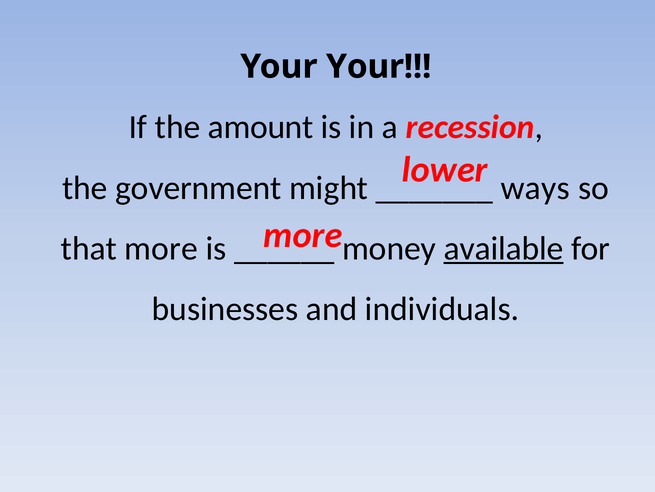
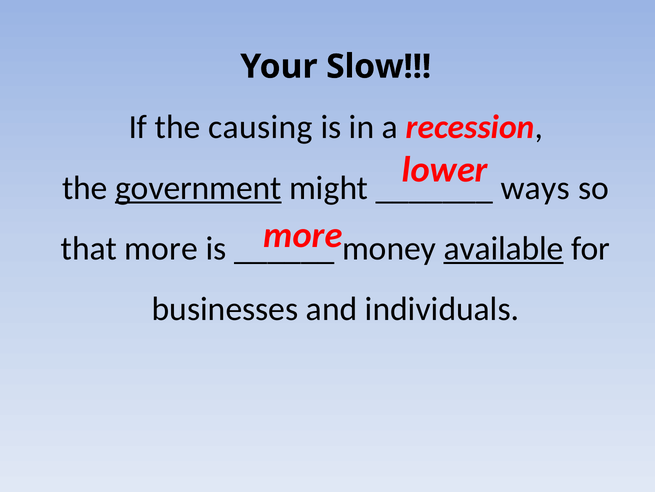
Your Your: Your -> Slow
amount: amount -> causing
government underline: none -> present
